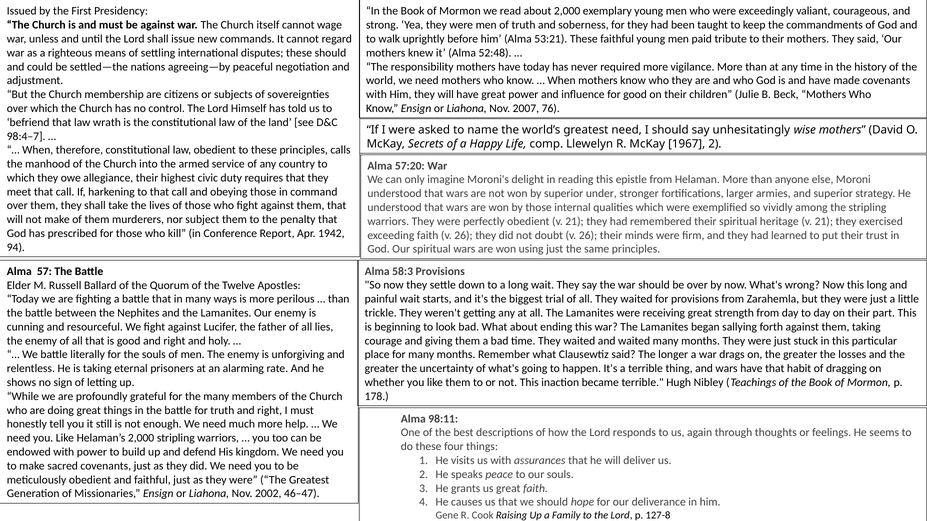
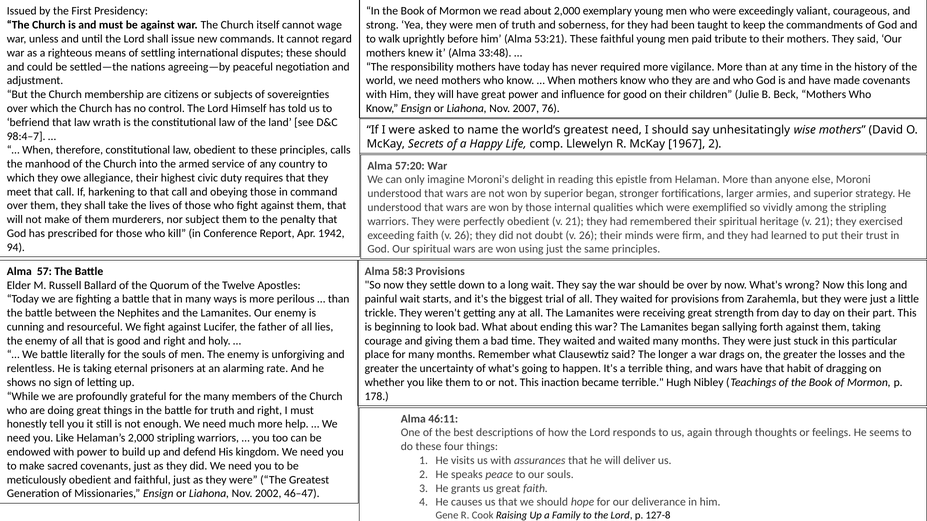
52:48: 52:48 -> 33:48
superior under: under -> began
98:11: 98:11 -> 46:11
